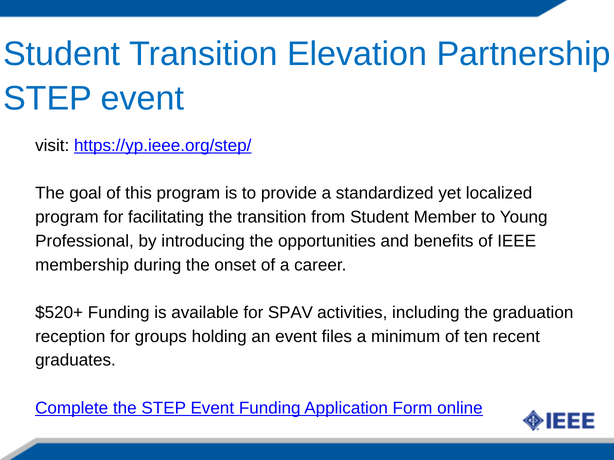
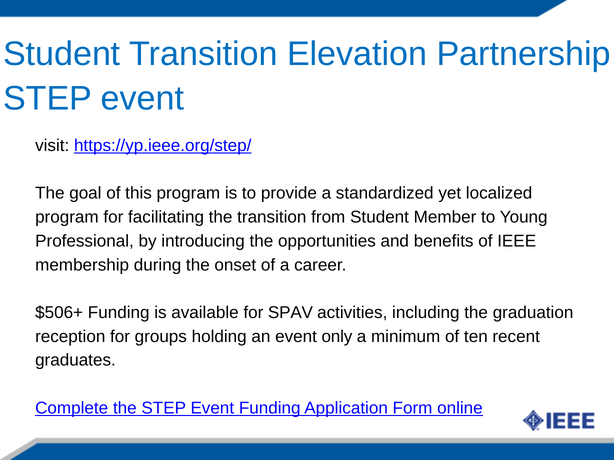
$520+: $520+ -> $506+
files: files -> only
